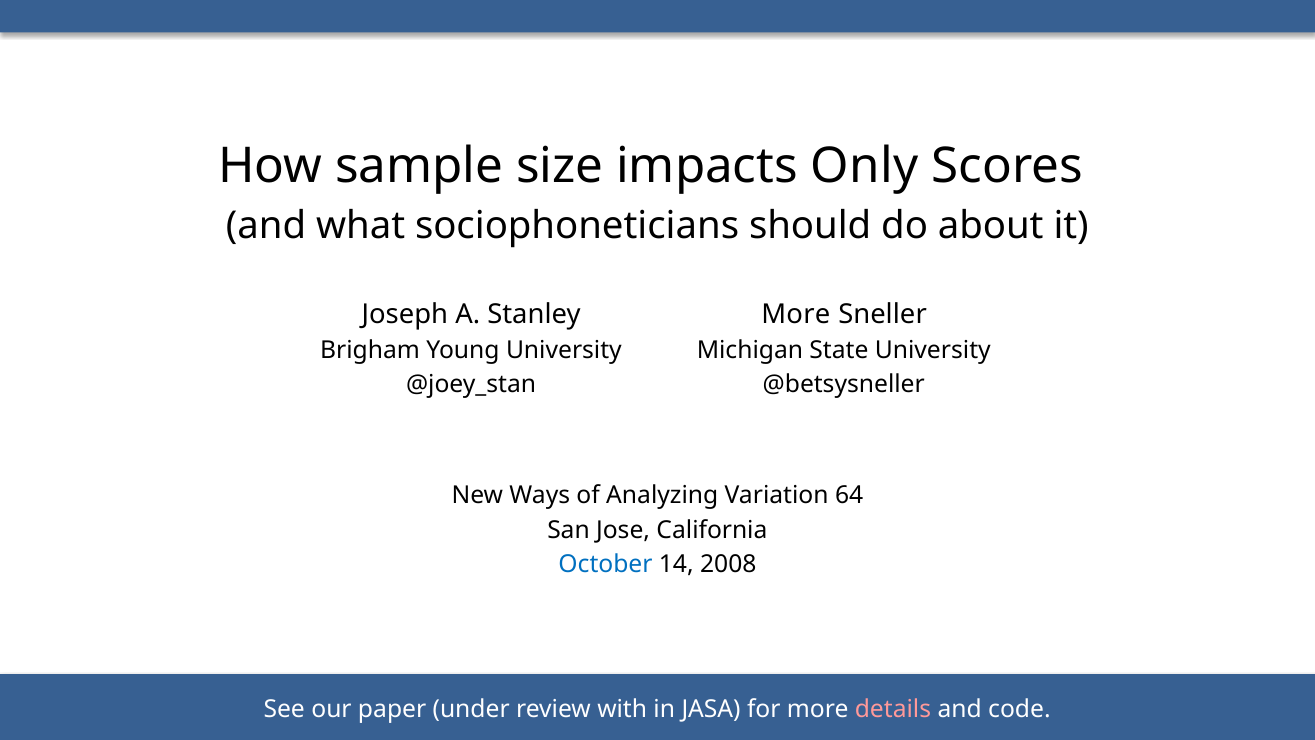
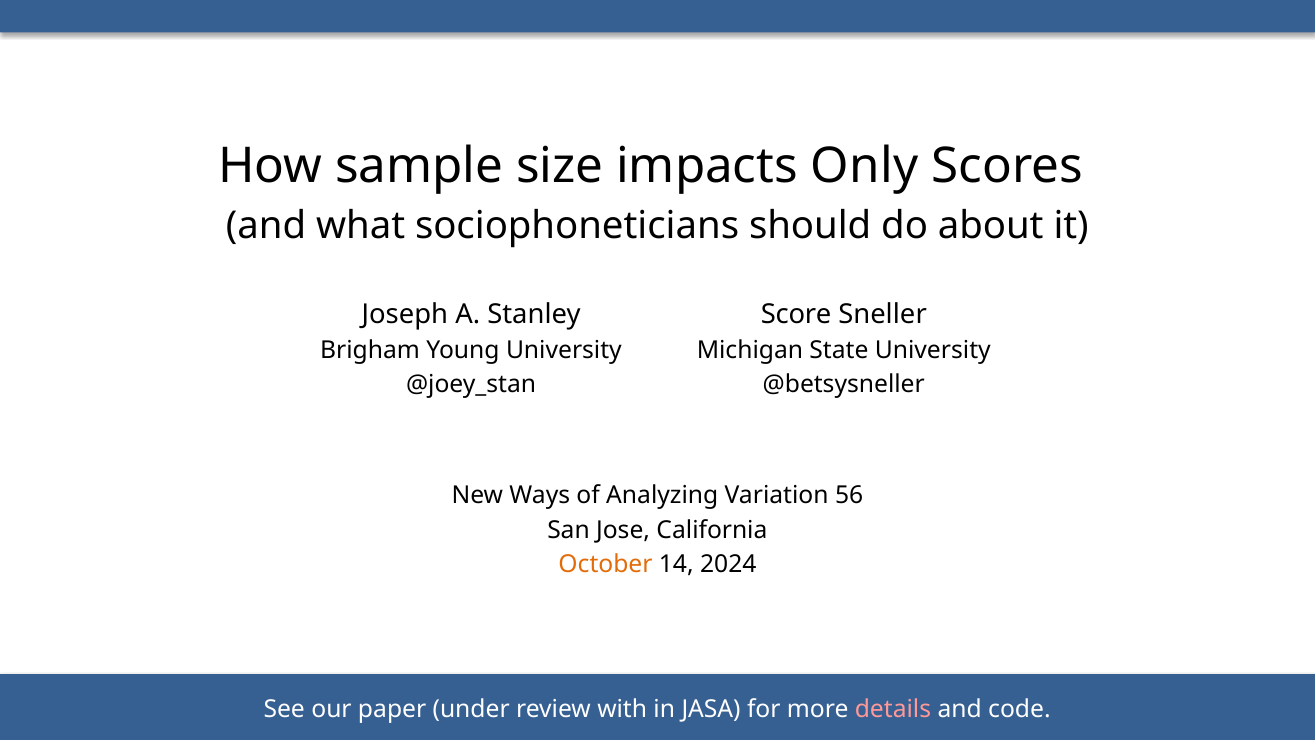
More at (796, 314): More -> Score
64: 64 -> 56
October colour: blue -> orange
2008: 2008 -> 2024
